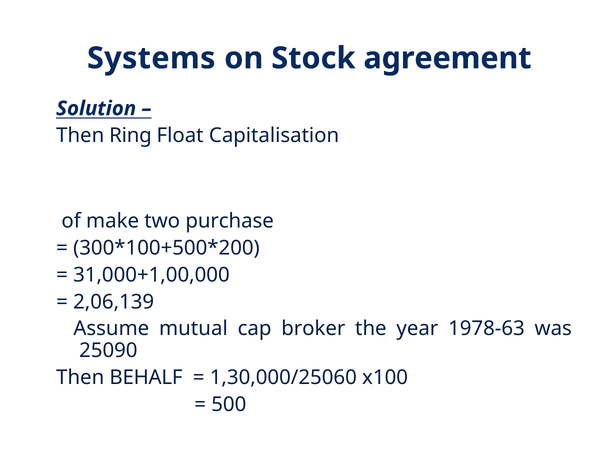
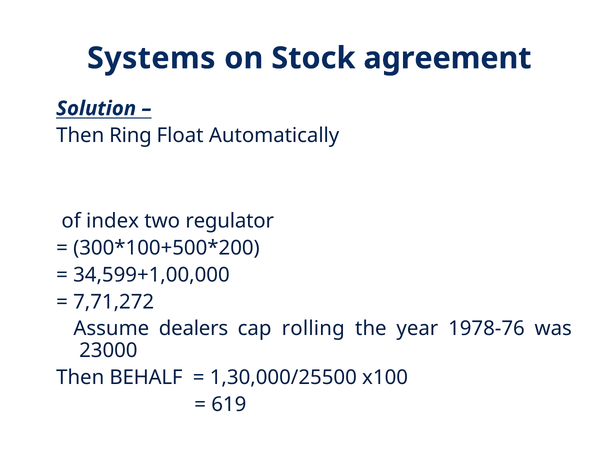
Capitalisation: Capitalisation -> Automatically
make: make -> index
purchase: purchase -> regulator
31,000+1,00,000: 31,000+1,00,000 -> 34,599+1,00,000
2,06,139: 2,06,139 -> 7,71,272
mutual: mutual -> dealers
broker: broker -> rolling
1978-63: 1978-63 -> 1978-76
25090: 25090 -> 23000
1,30,000/25060: 1,30,000/25060 -> 1,30,000/25500
500: 500 -> 619
